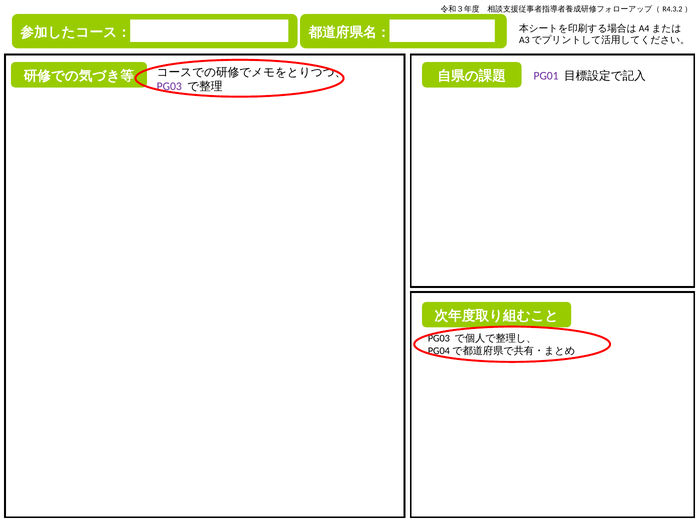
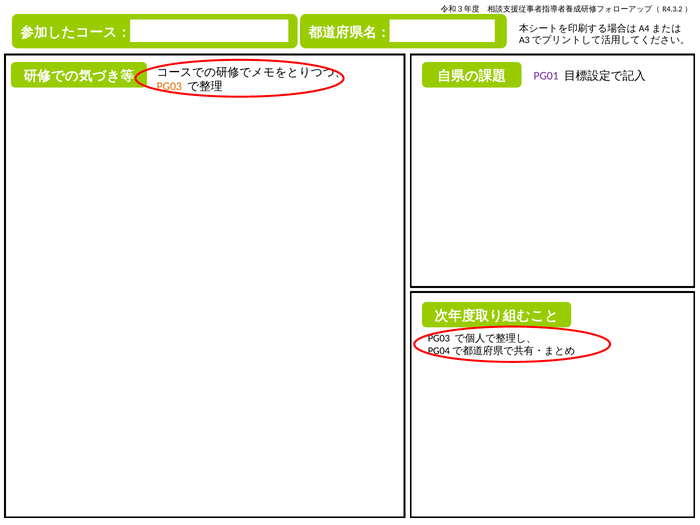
PG03 at (169, 87) colour: purple -> orange
